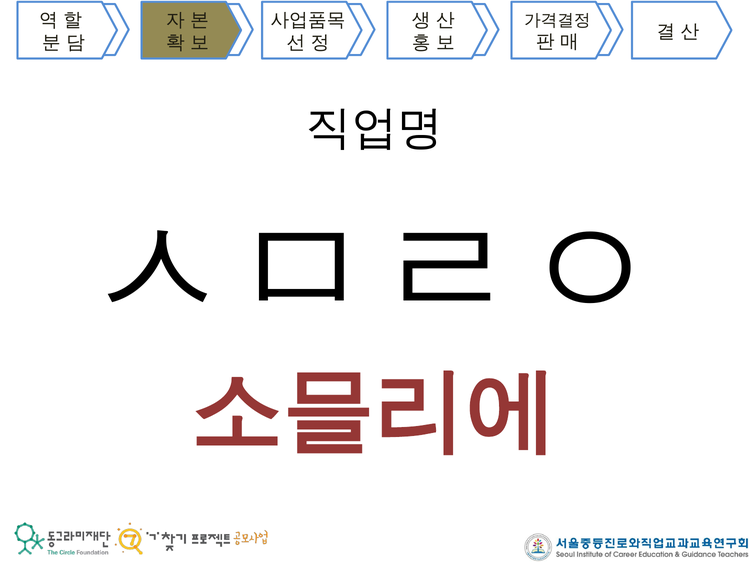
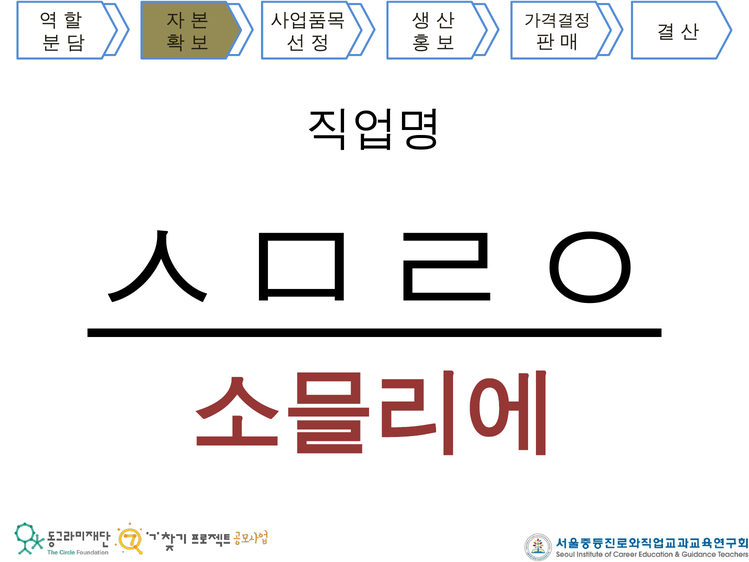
ㅅㅁㄹㅇ underline: none -> present
